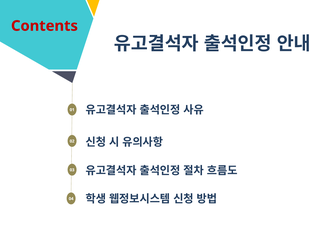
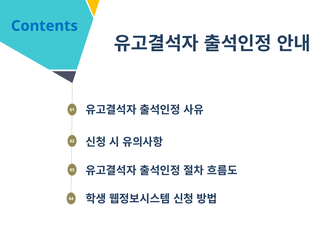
Contents colour: red -> blue
